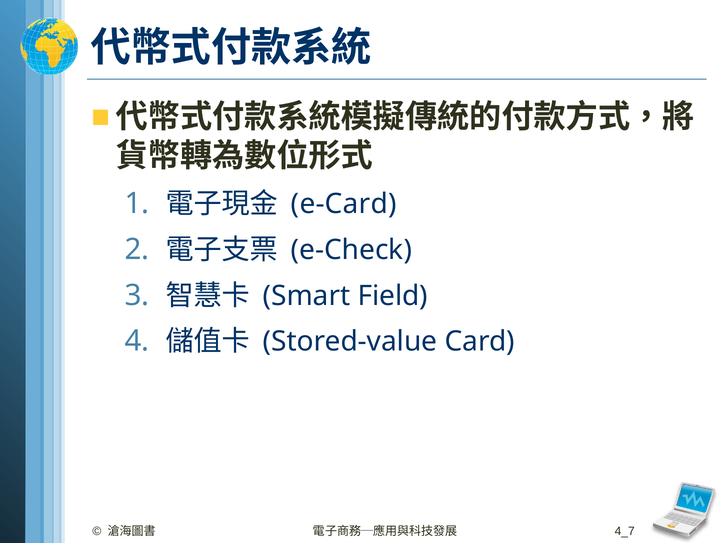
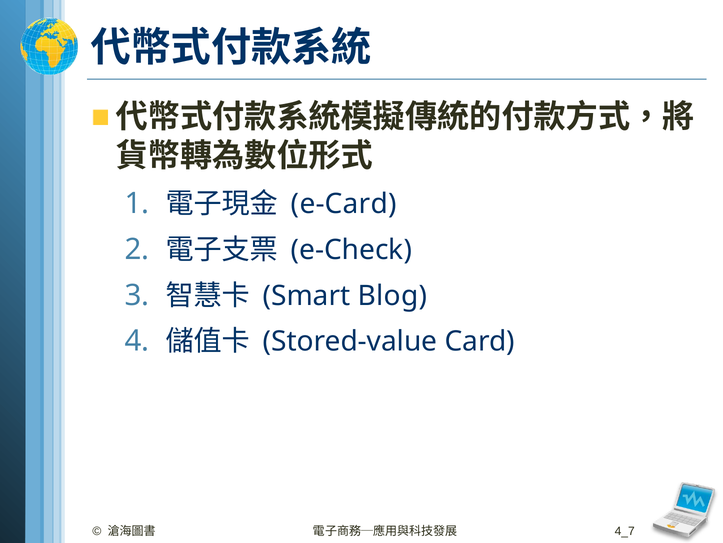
Field: Field -> Blog
